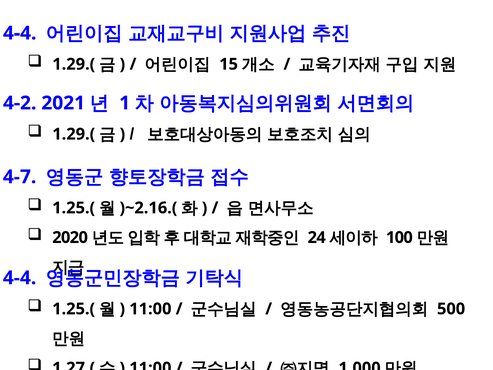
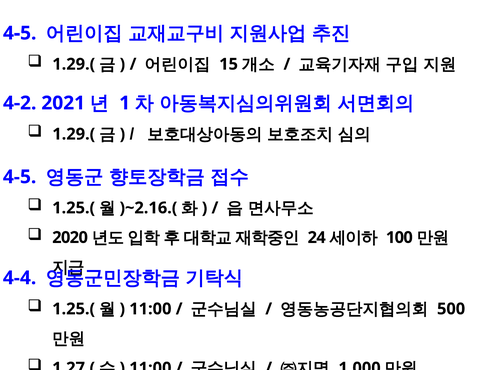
4-4 at (20, 33): 4-4 -> 4-5
4-7 at (20, 177): 4-7 -> 4-5
